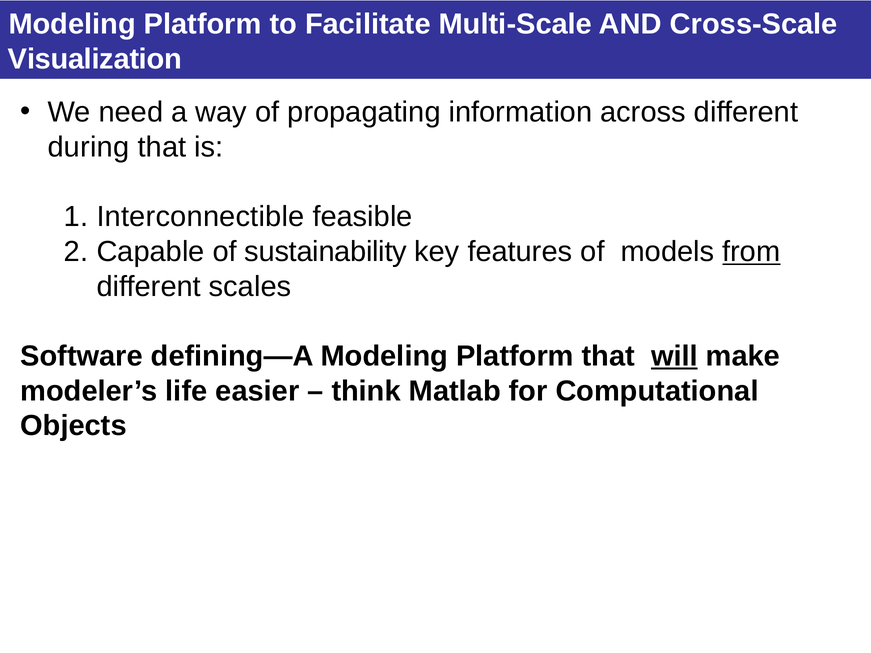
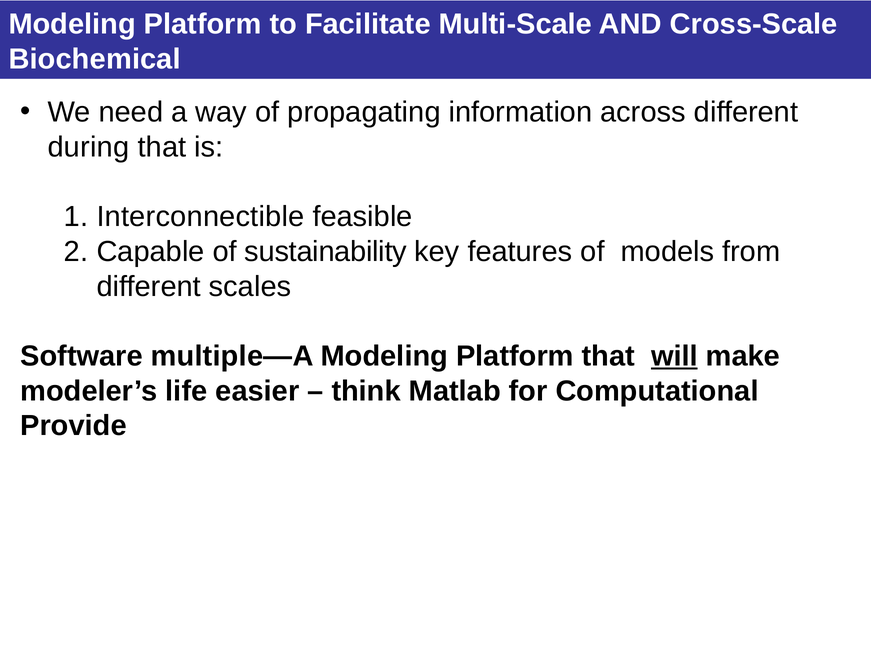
Visualization: Visualization -> Biochemical
from underline: present -> none
defining—A: defining—A -> multiple—A
Objects: Objects -> Provide
